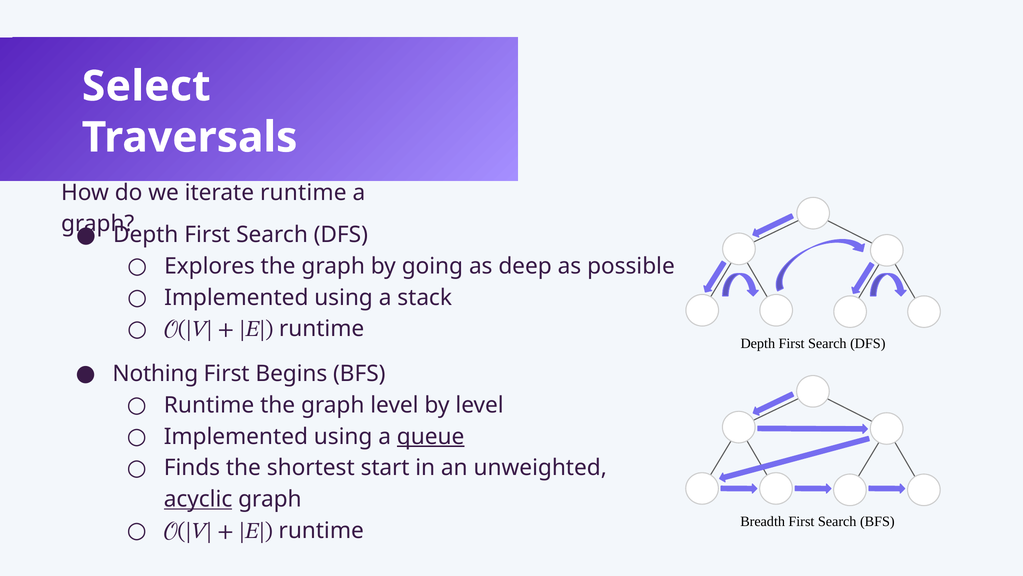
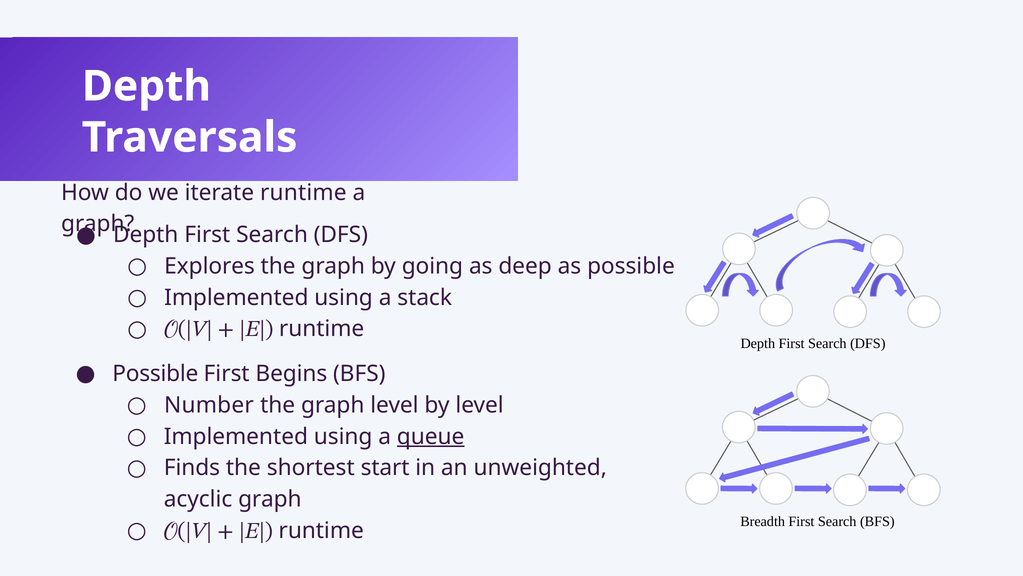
Select at (146, 86): Select -> Depth
Nothing at (155, 373): Nothing -> Possible
Runtime at (209, 405): Runtime -> Number
acyclic underline: present -> none
